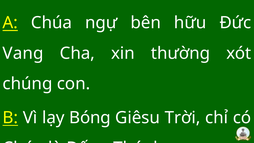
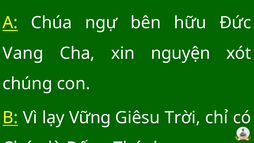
thường: thường -> nguyện
Bóng: Bóng -> Vững
